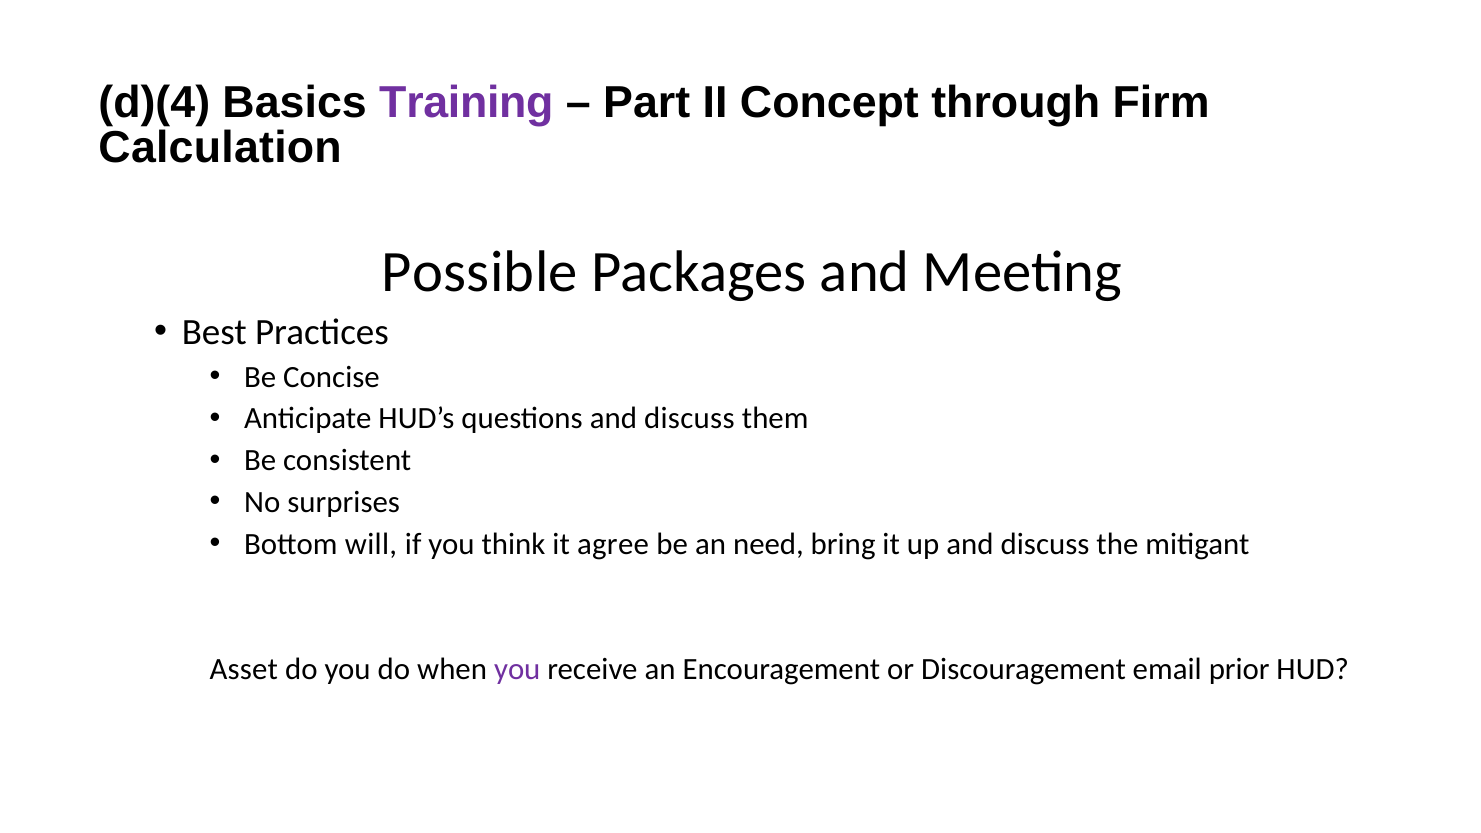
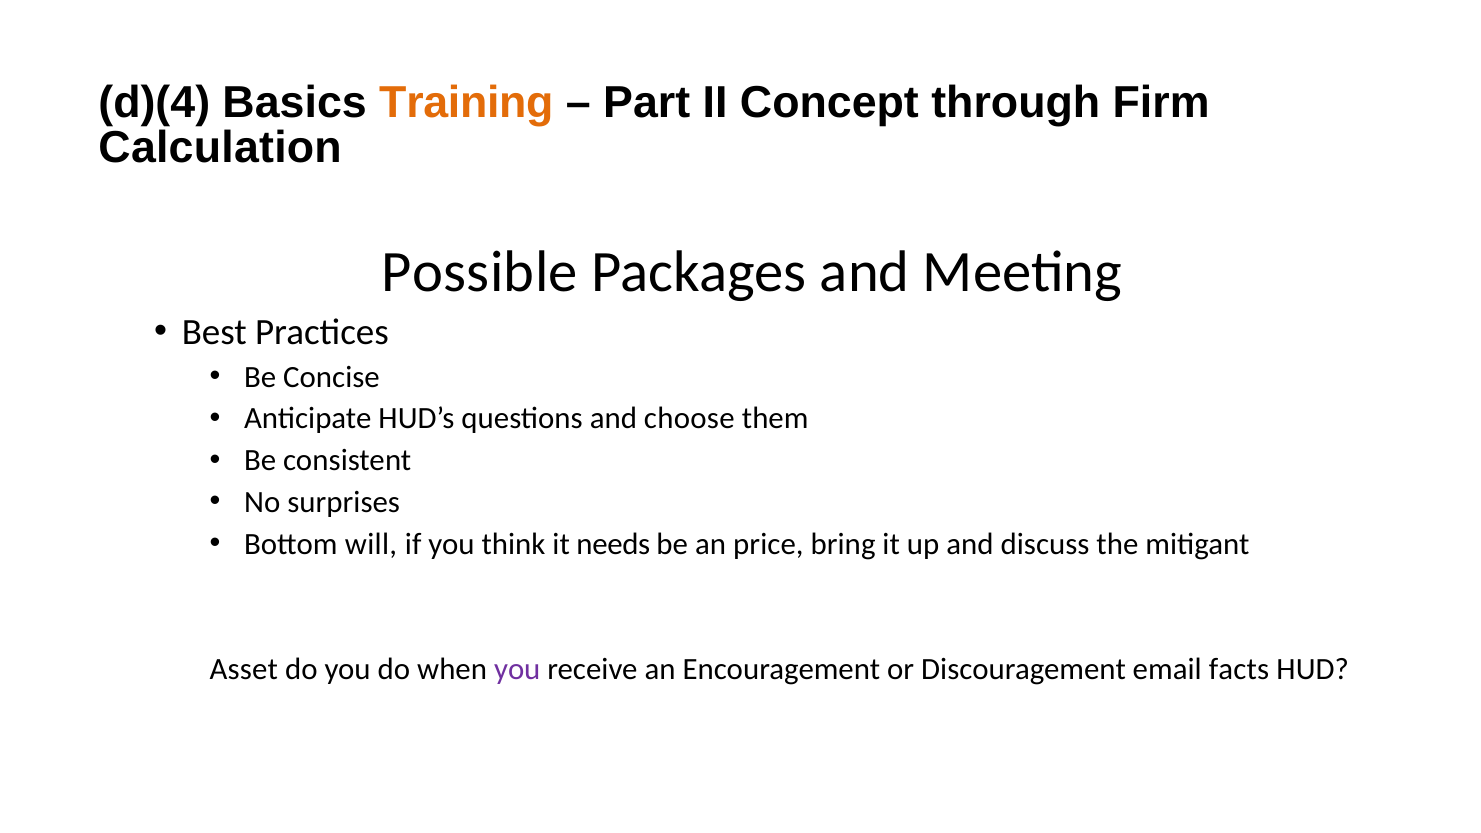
Training colour: purple -> orange
questions and discuss: discuss -> choose
agree: agree -> needs
need: need -> price
prior: prior -> facts
